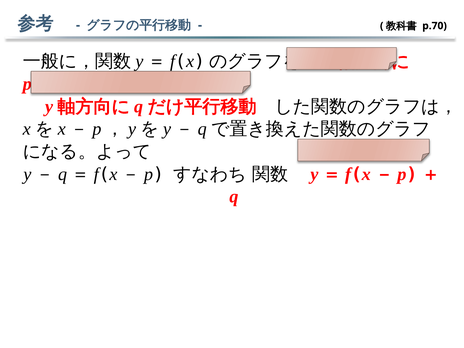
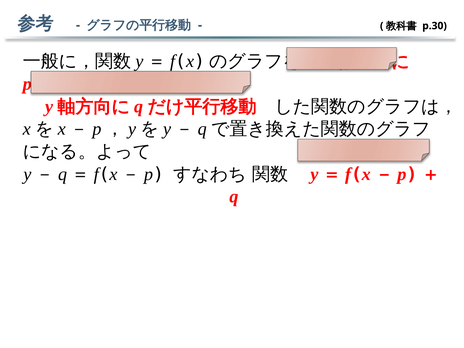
p.70: p.70 -> p.30
